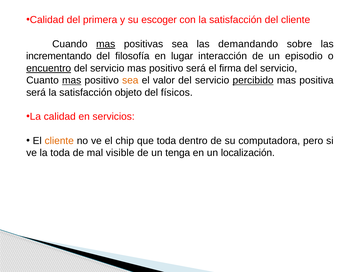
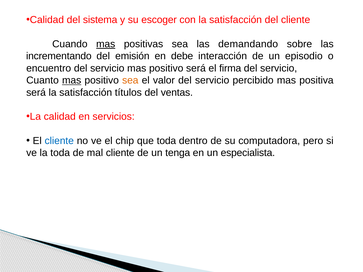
primera: primera -> sistema
filosofía: filosofía -> emisión
lugar: lugar -> debe
encuentro underline: present -> none
percibido underline: present -> none
objeto: objeto -> títulos
físicos: físicos -> ventas
cliente at (59, 141) colour: orange -> blue
mal visible: visible -> cliente
localización: localización -> especialista
